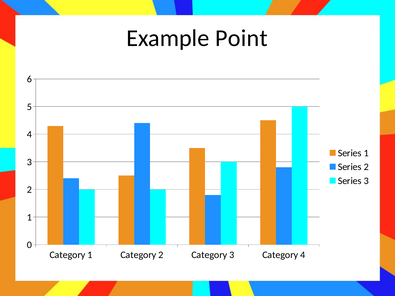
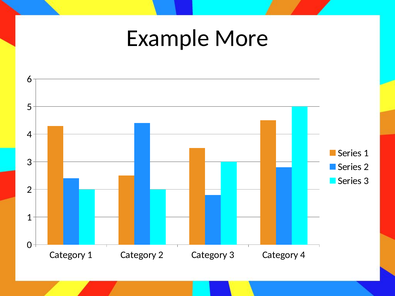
Point: Point -> More
